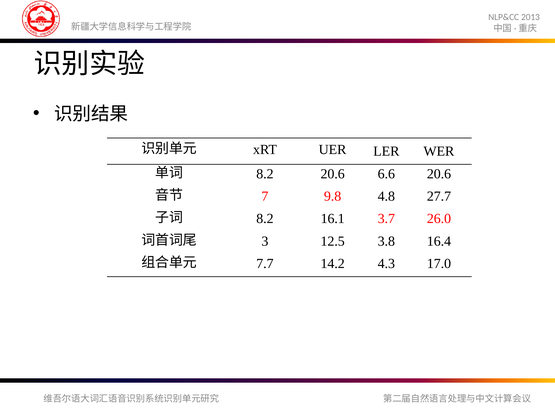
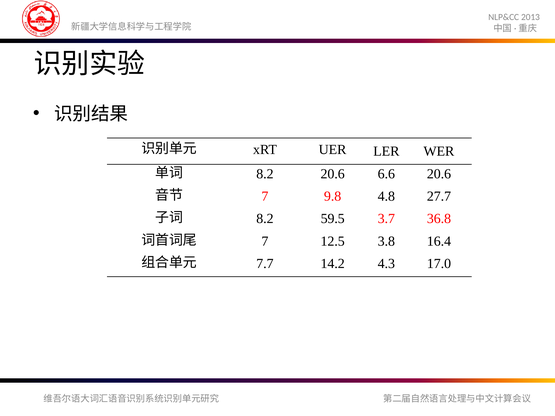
16.1: 16.1 -> 59.5
26.0: 26.0 -> 36.8
3 at (265, 241): 3 -> 7
